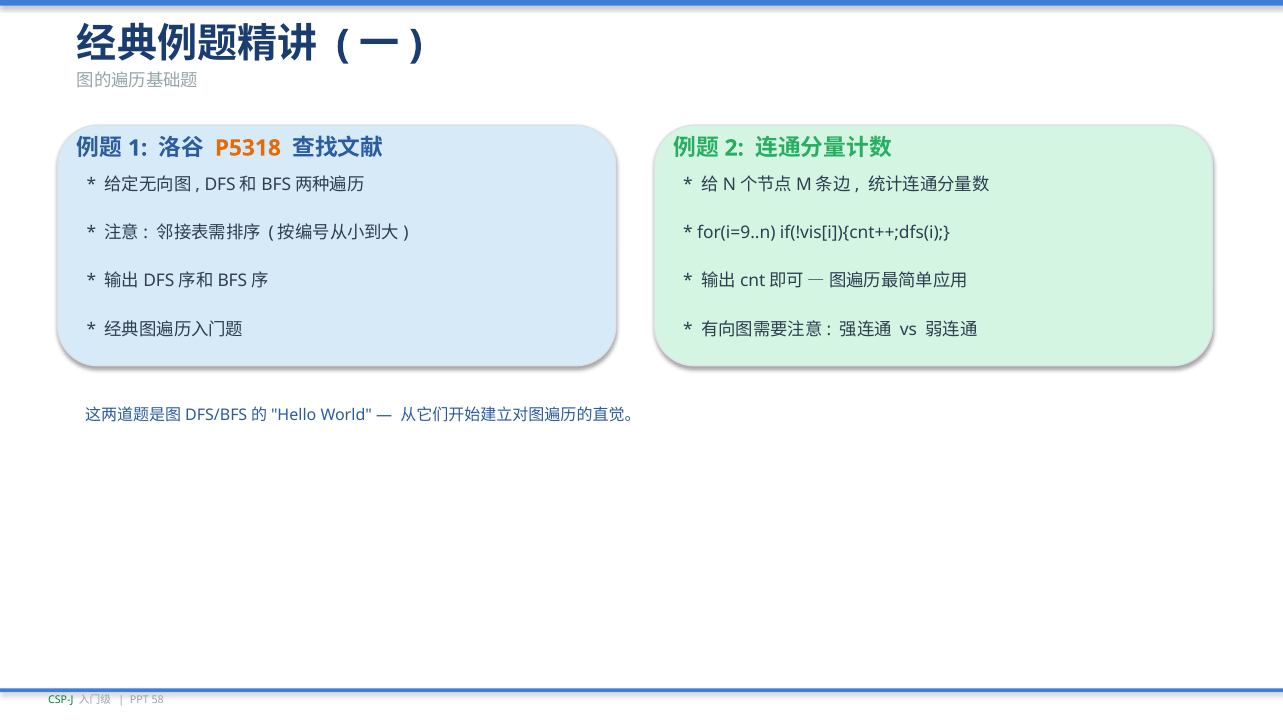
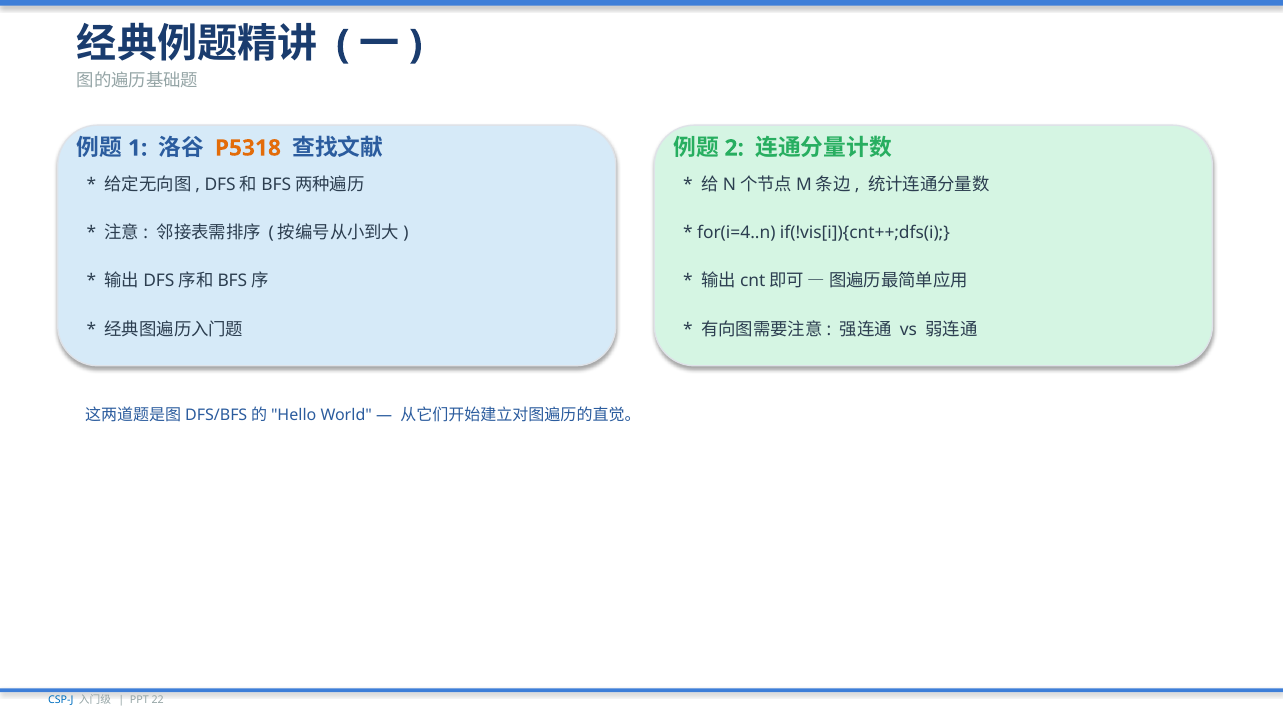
for(i=9..n: for(i=9..n -> for(i=4..n
CSP-J colour: green -> blue
58: 58 -> 22
